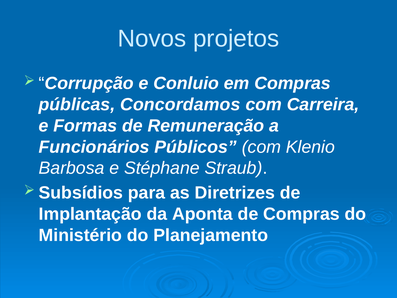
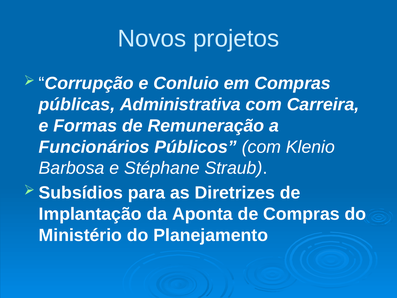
Concordamos: Concordamos -> Administrativa
